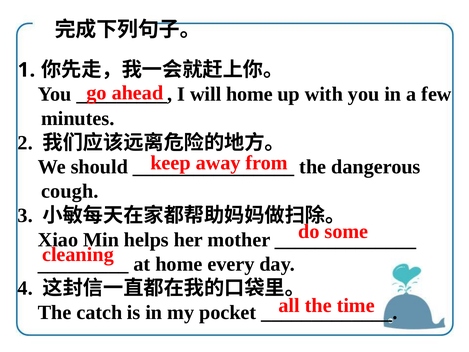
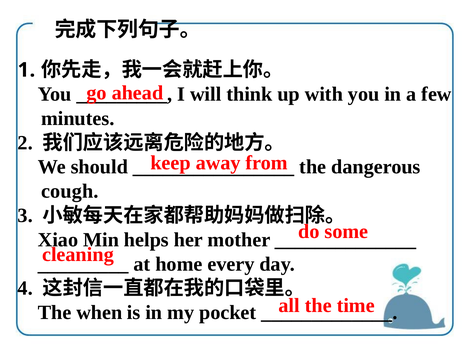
will home: home -> think
catch: catch -> when
